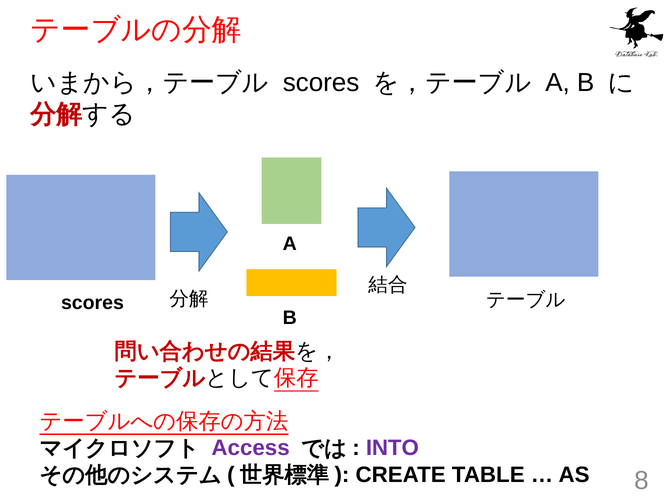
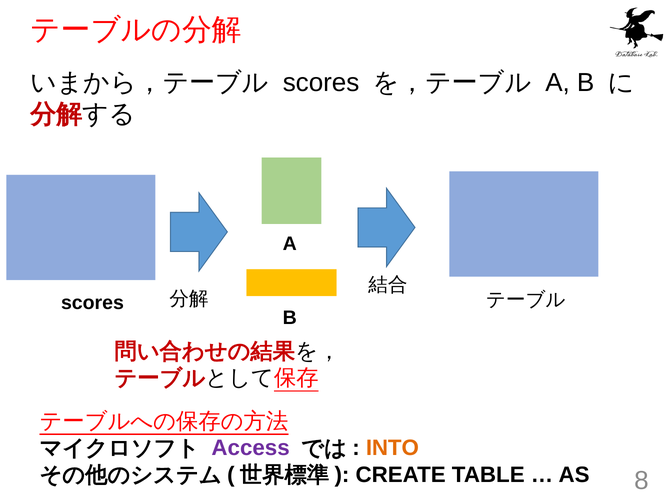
INTO colour: purple -> orange
